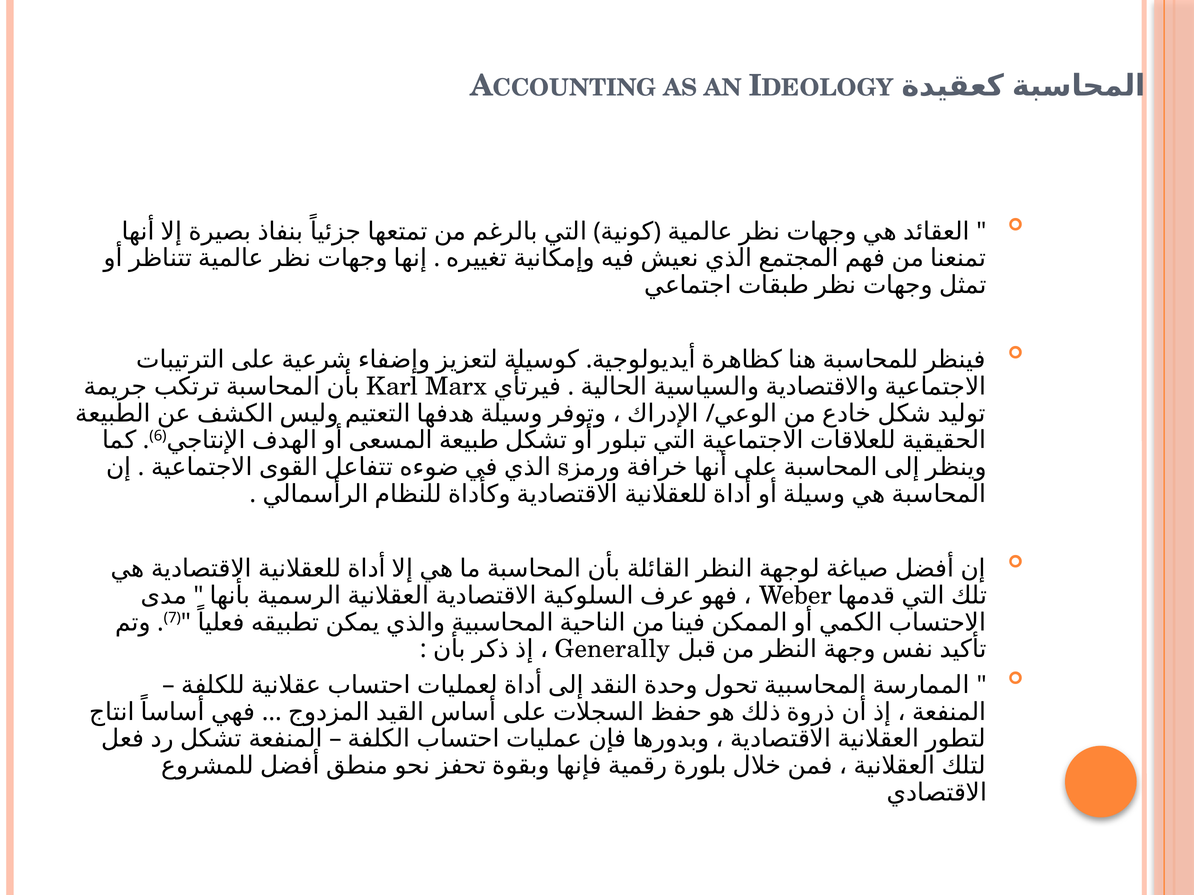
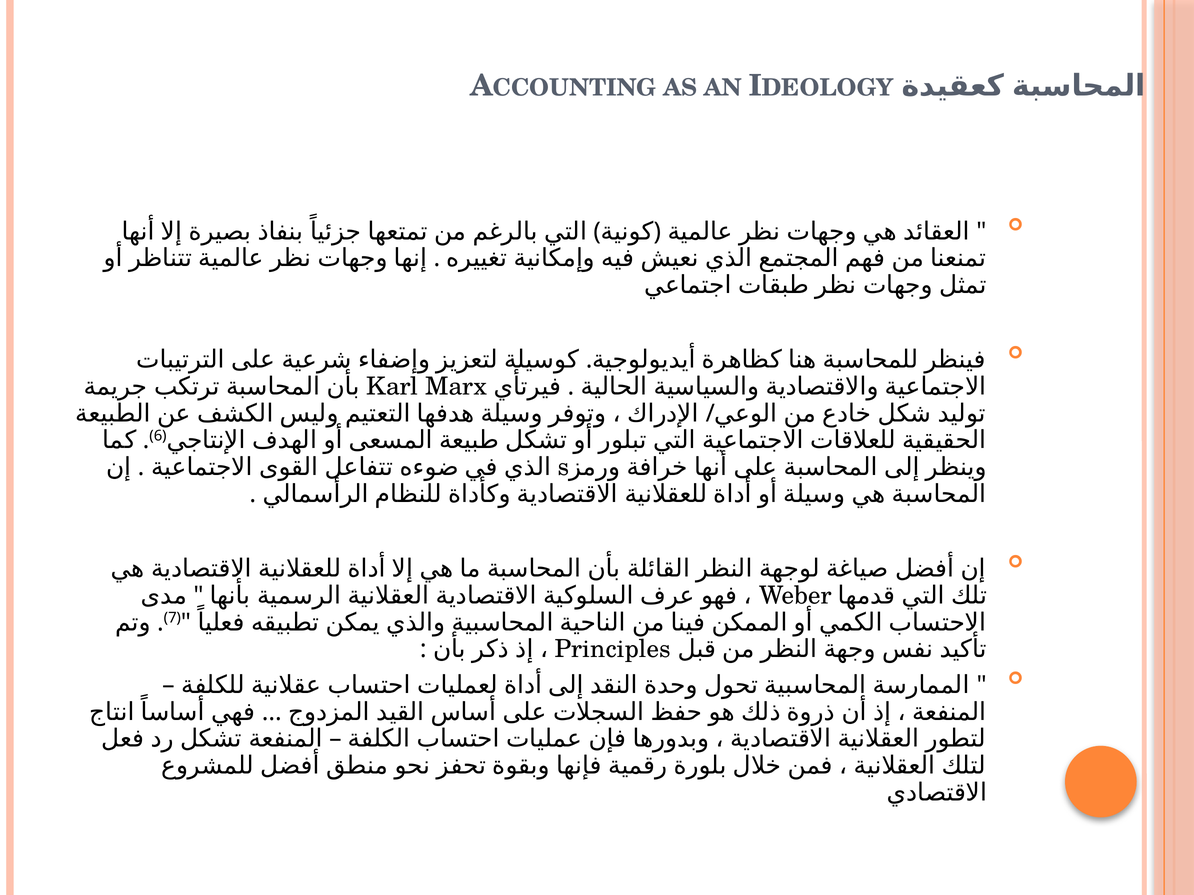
Generally: Generally -> Principles
